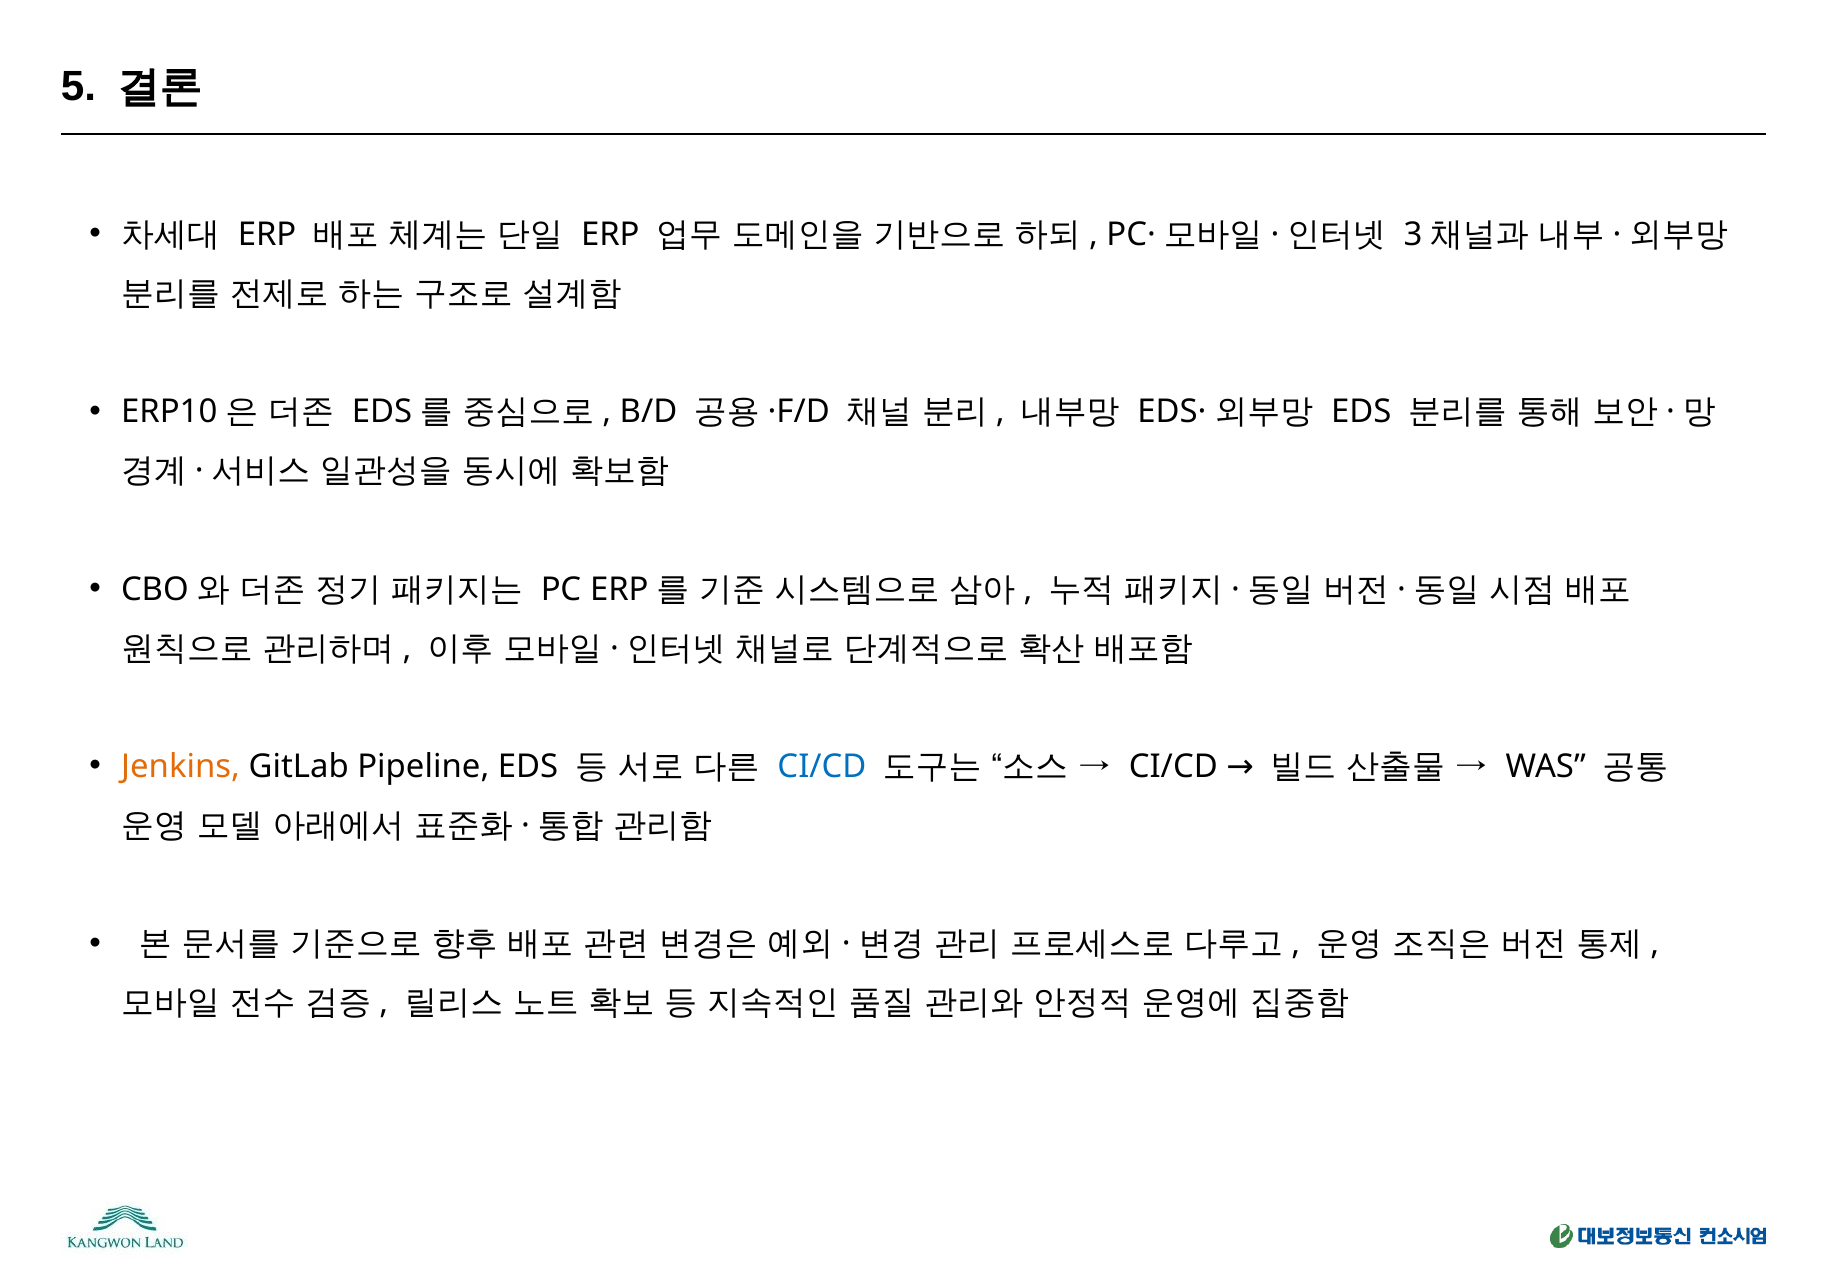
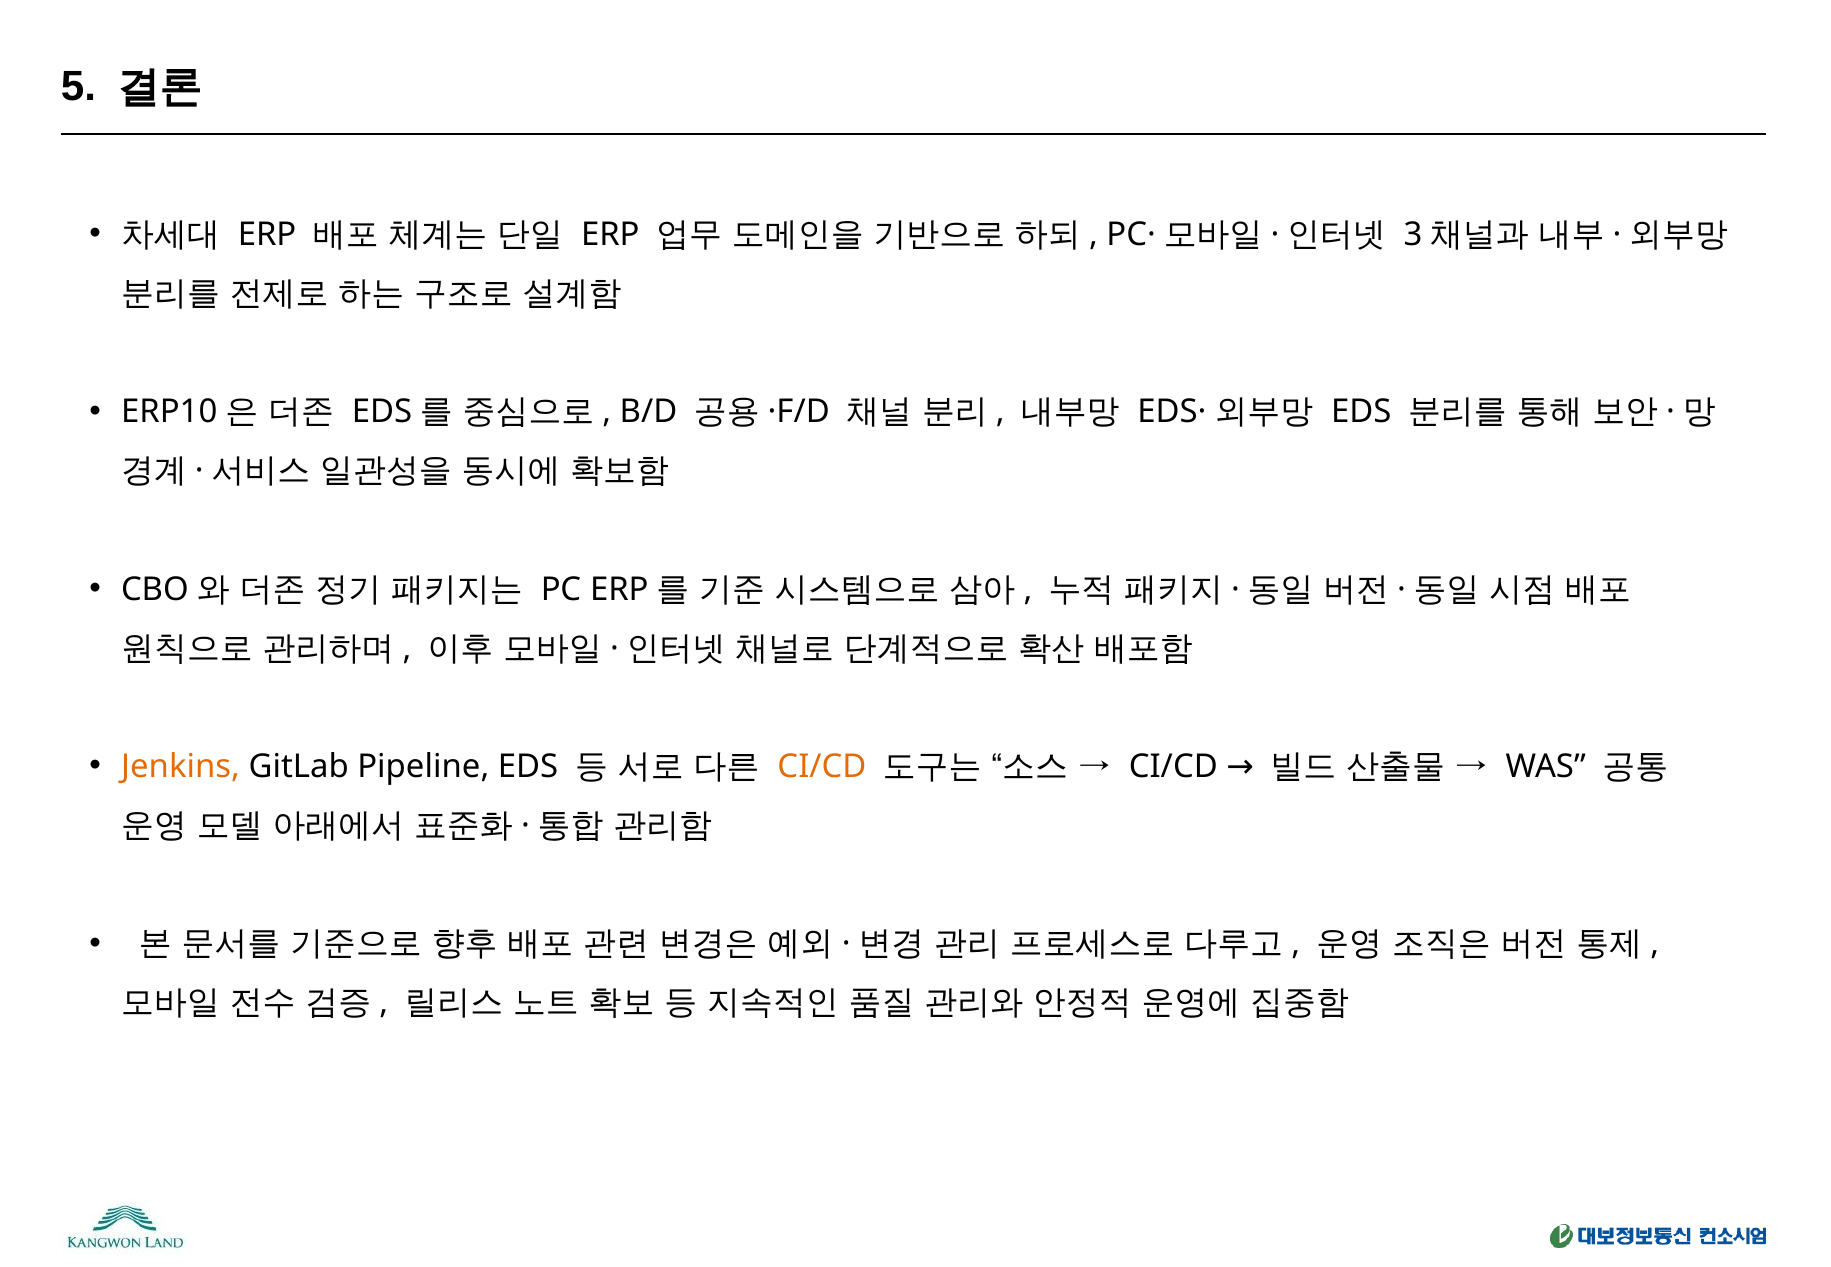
CI/CD at (822, 767) colour: blue -> orange
